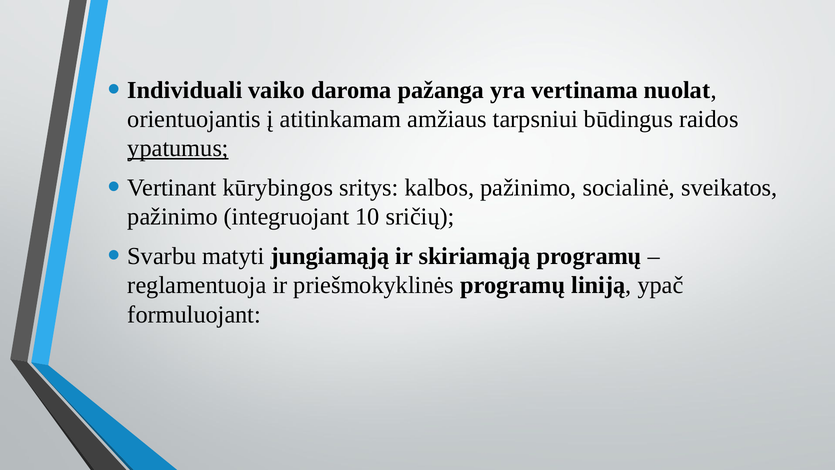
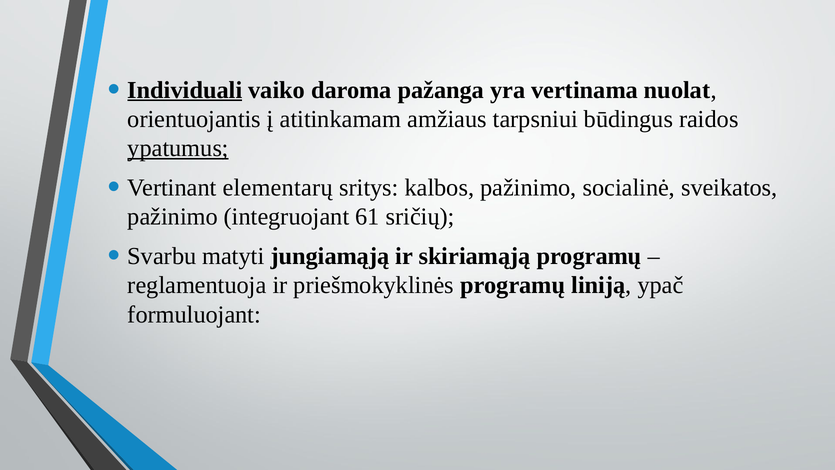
Individuali underline: none -> present
kūrybingos: kūrybingos -> elementarų
10: 10 -> 61
